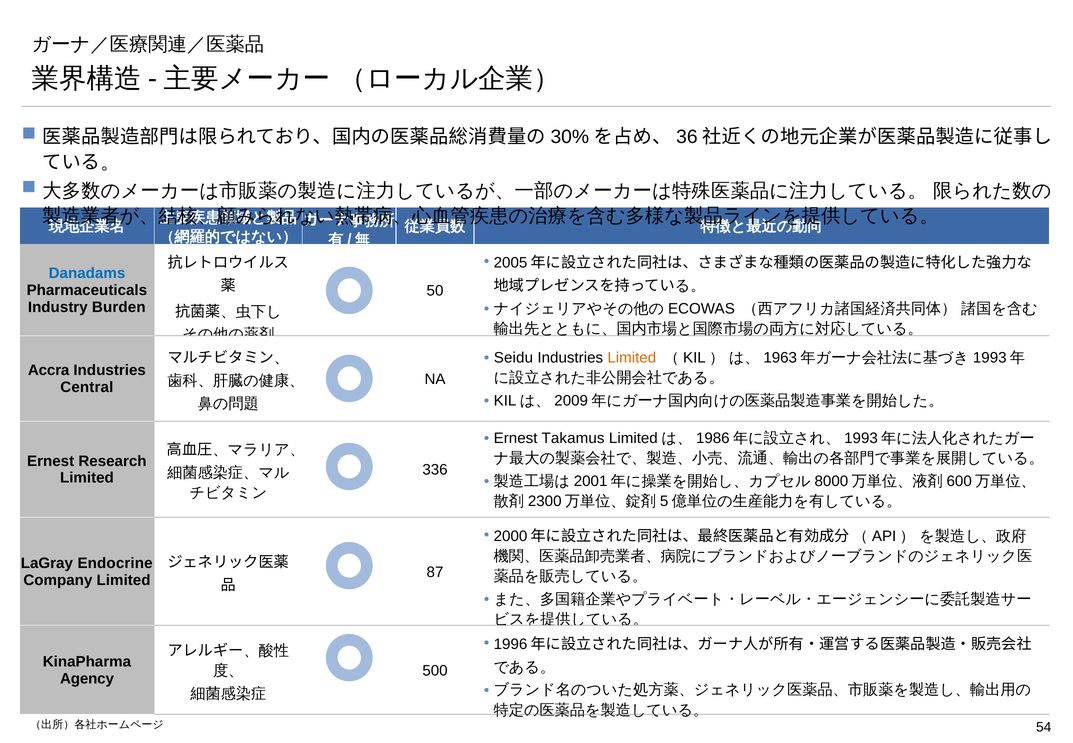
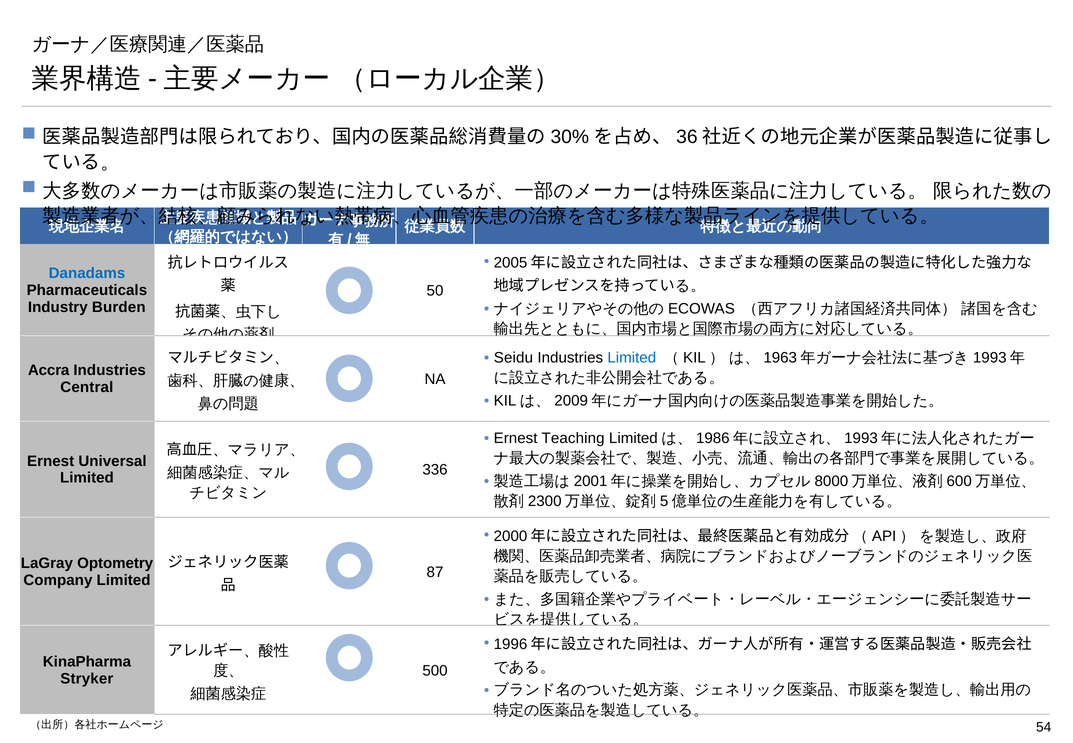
Limited at (632, 358) colour: orange -> blue
Takamus: Takamus -> Teaching
Research: Research -> Universal
Endocrine: Endocrine -> Optometry
Agency: Agency -> Stryker
